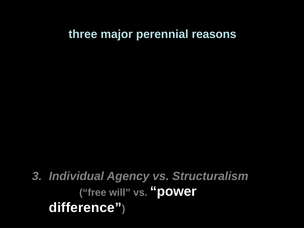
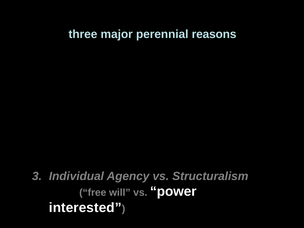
difference: difference -> interested
